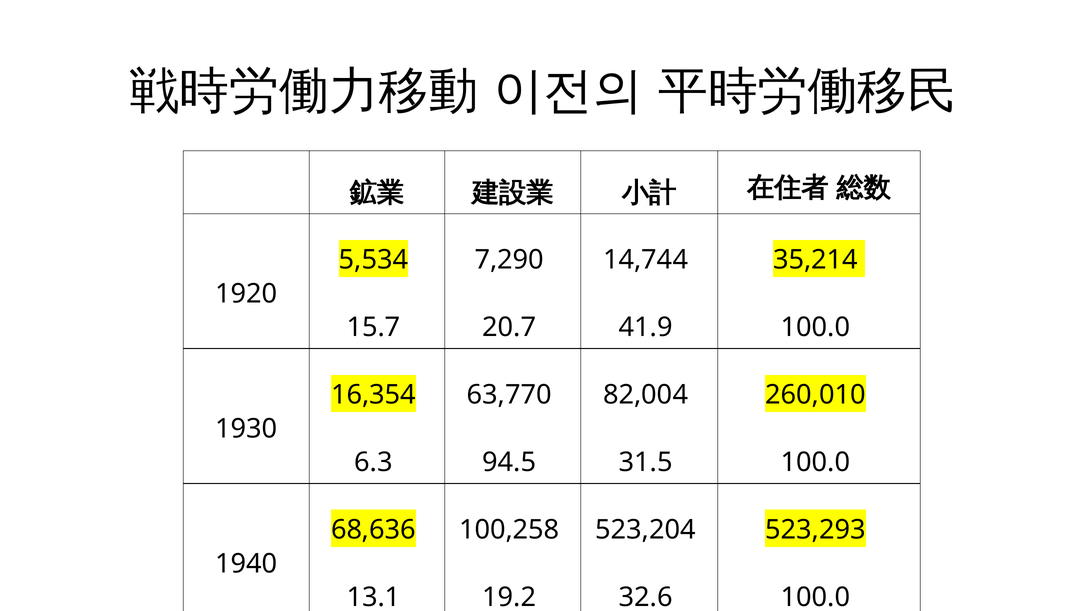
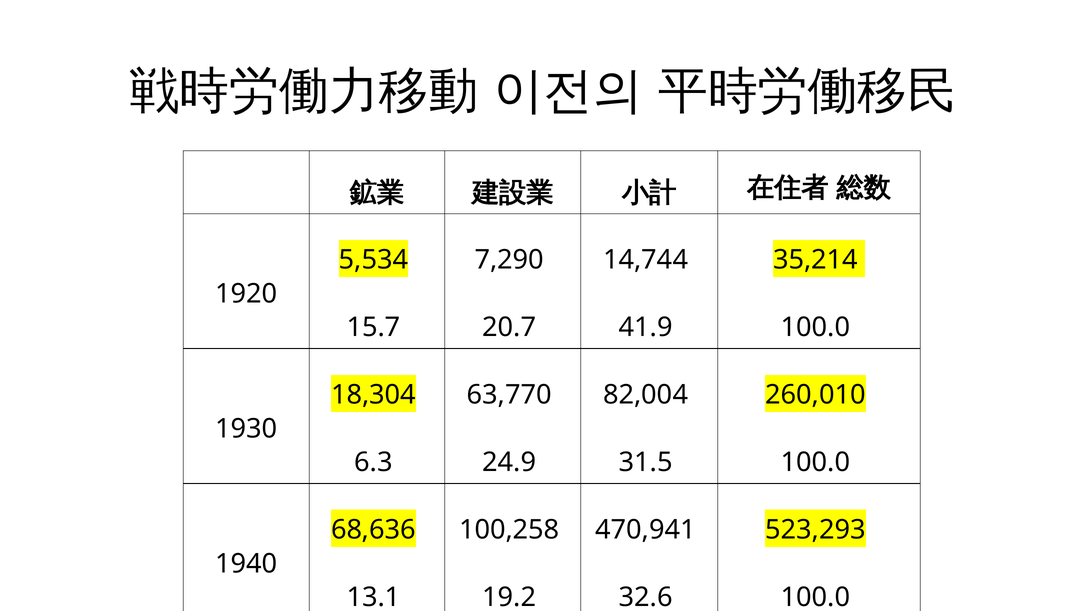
16,354: 16,354 -> 18,304
94.5: 94.5 -> 24.9
523,204: 523,204 -> 470,941
